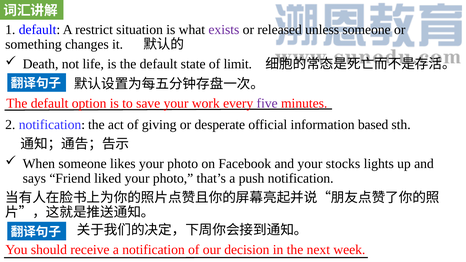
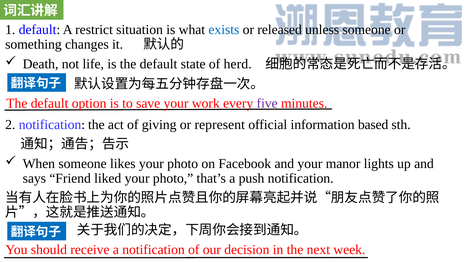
exists colour: purple -> blue
limit: limit -> herd
desperate: desperate -> represent
stocks: stocks -> manor
